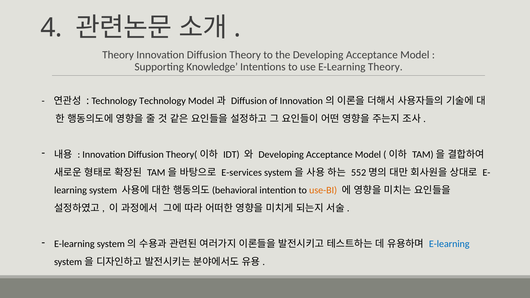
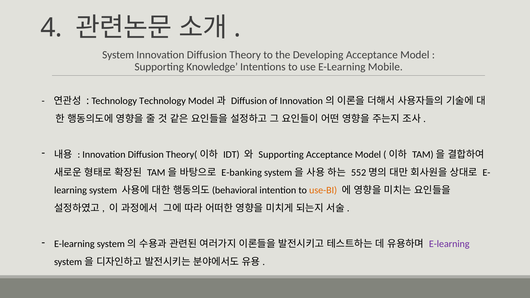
Theory at (118, 55): Theory -> System
E-Learning Theory: Theory -> Mobile
Developing at (281, 155): Developing -> Supporting
E-services: E-services -> E-banking
E-learning at (449, 244) colour: blue -> purple
